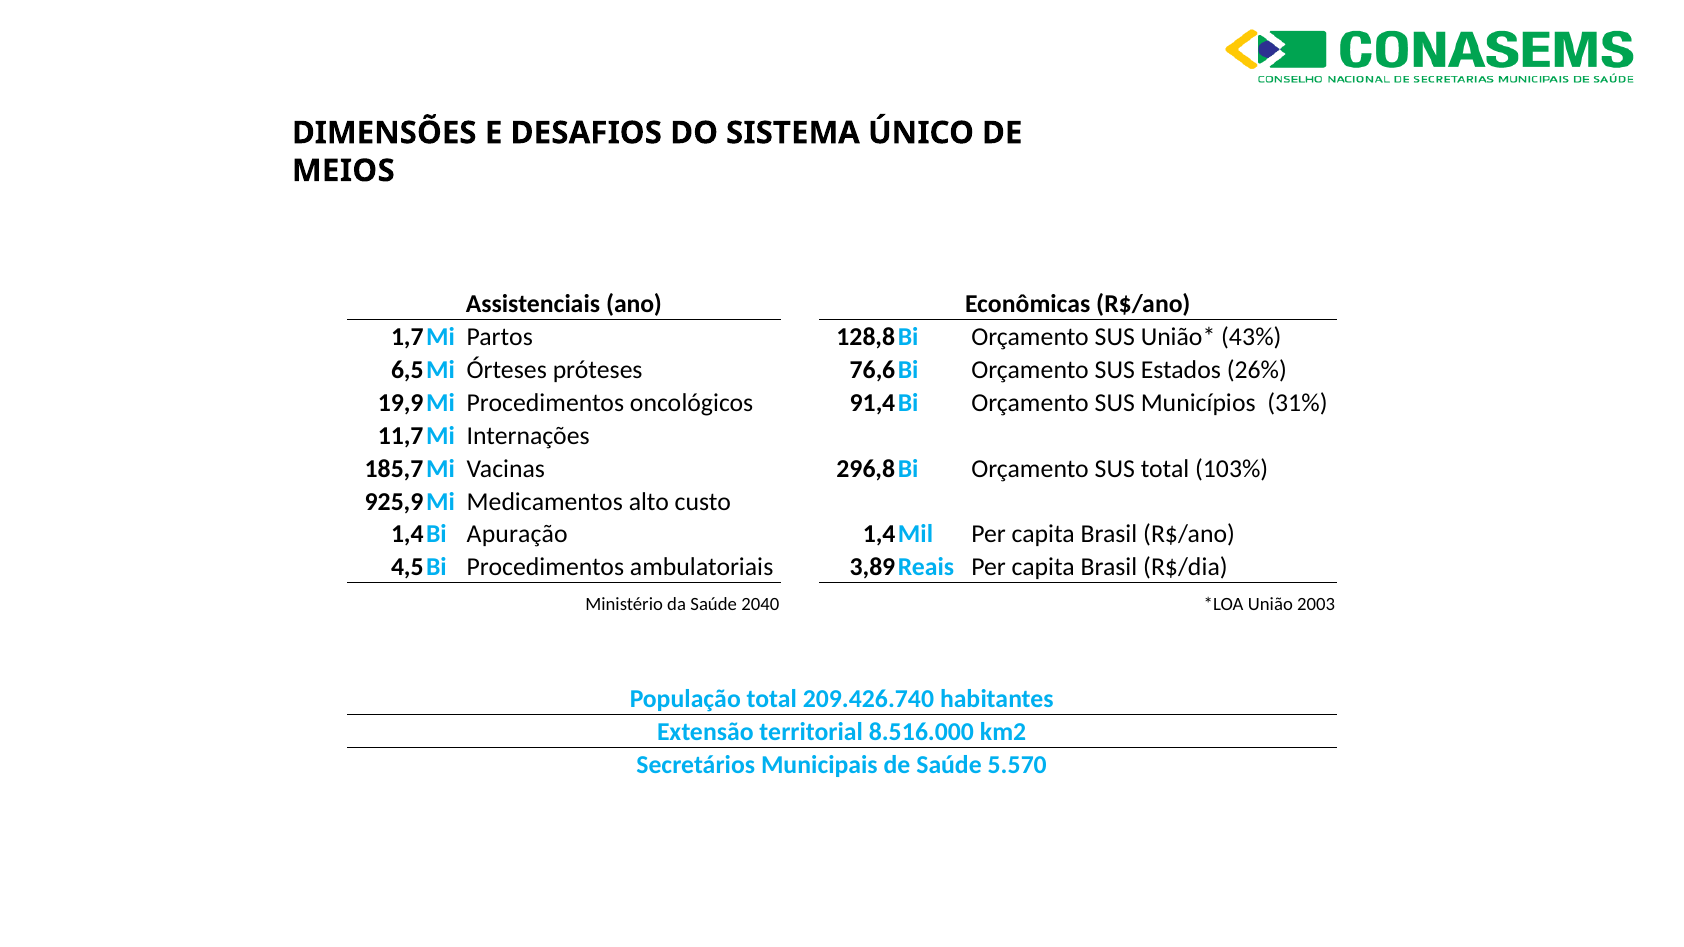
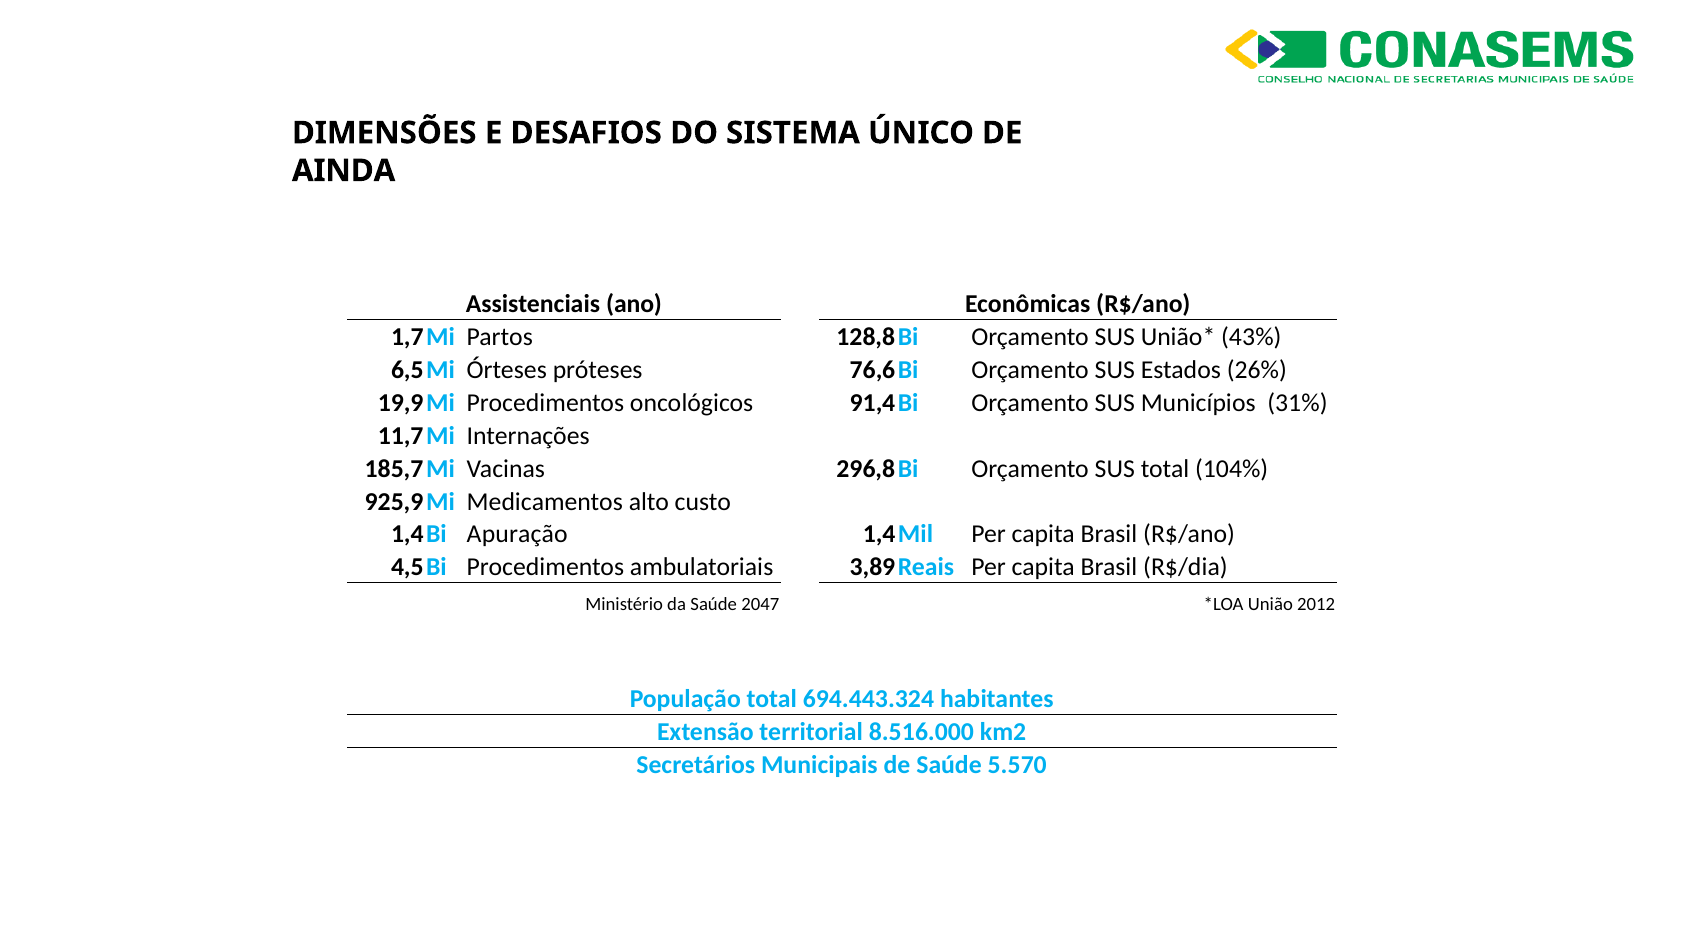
MEIOS: MEIOS -> AINDA
103%: 103% -> 104%
2040: 2040 -> 2047
2003: 2003 -> 2012
209.426.740: 209.426.740 -> 694.443.324
